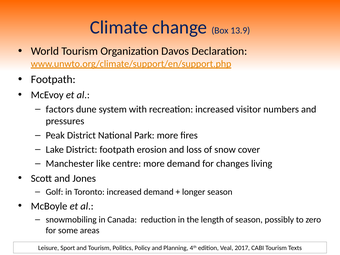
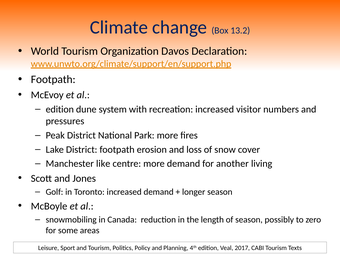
13.9: 13.9 -> 13.2
factors at (60, 109): factors -> edition
changes: changes -> another
